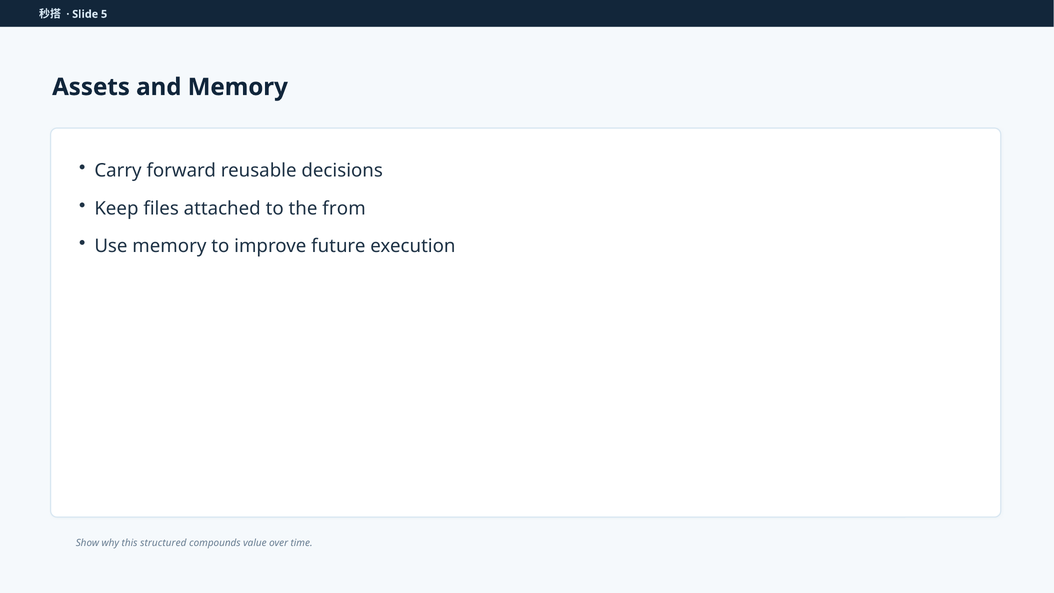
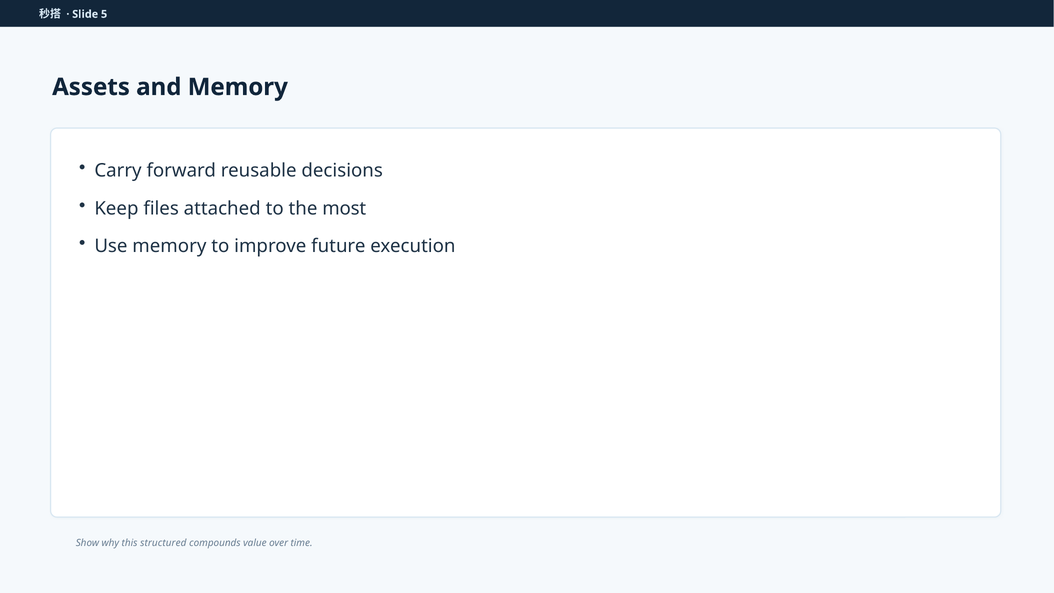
from: from -> most
